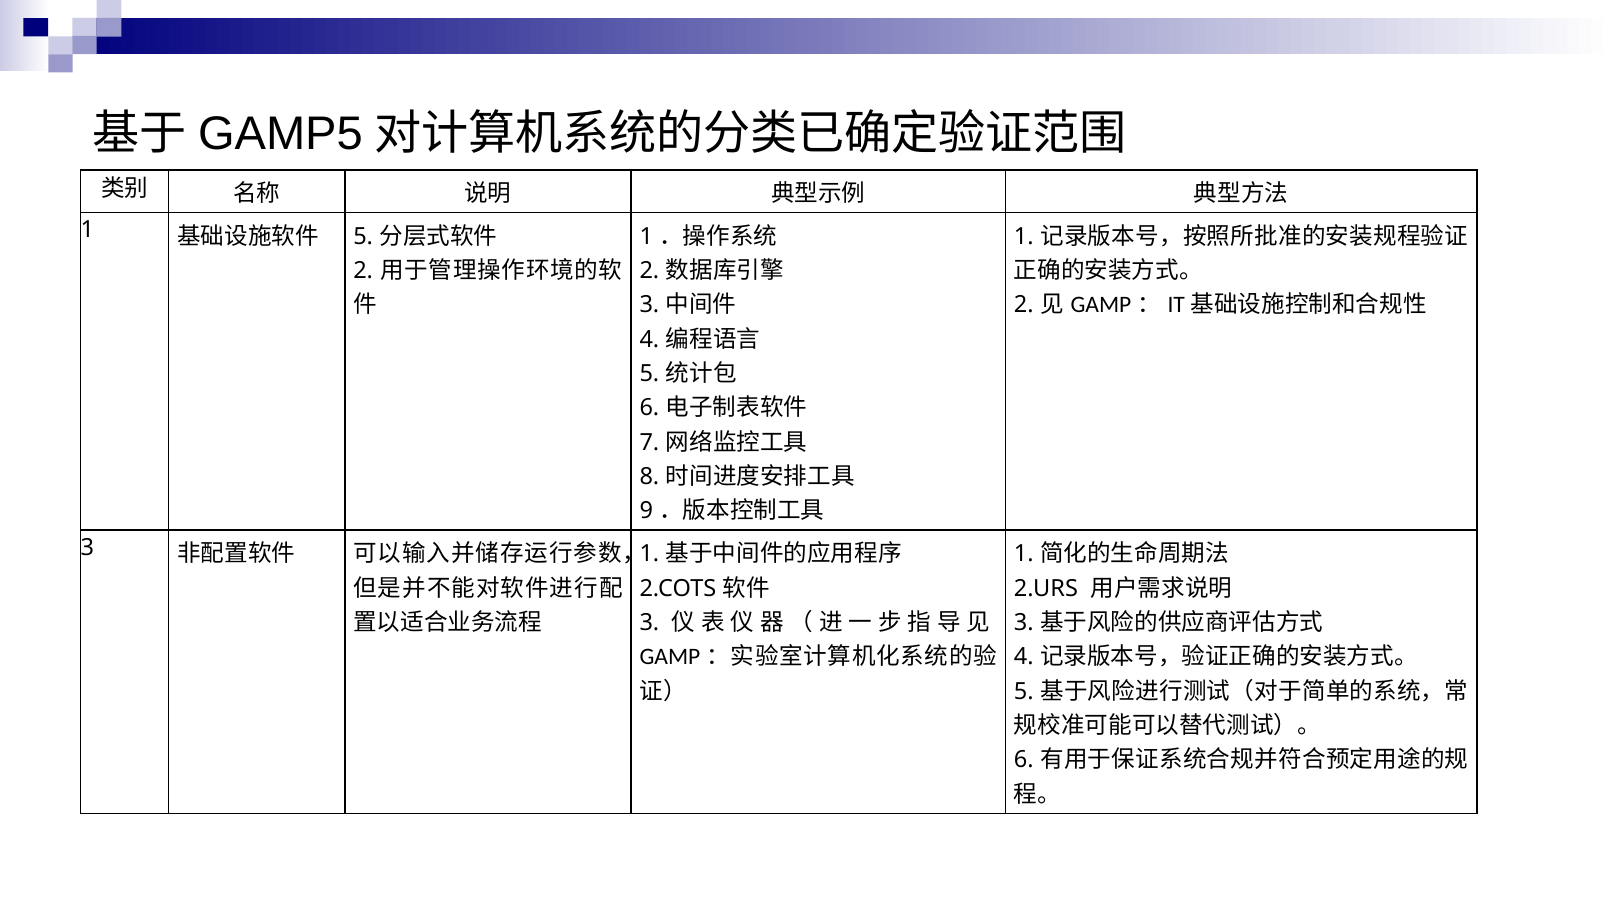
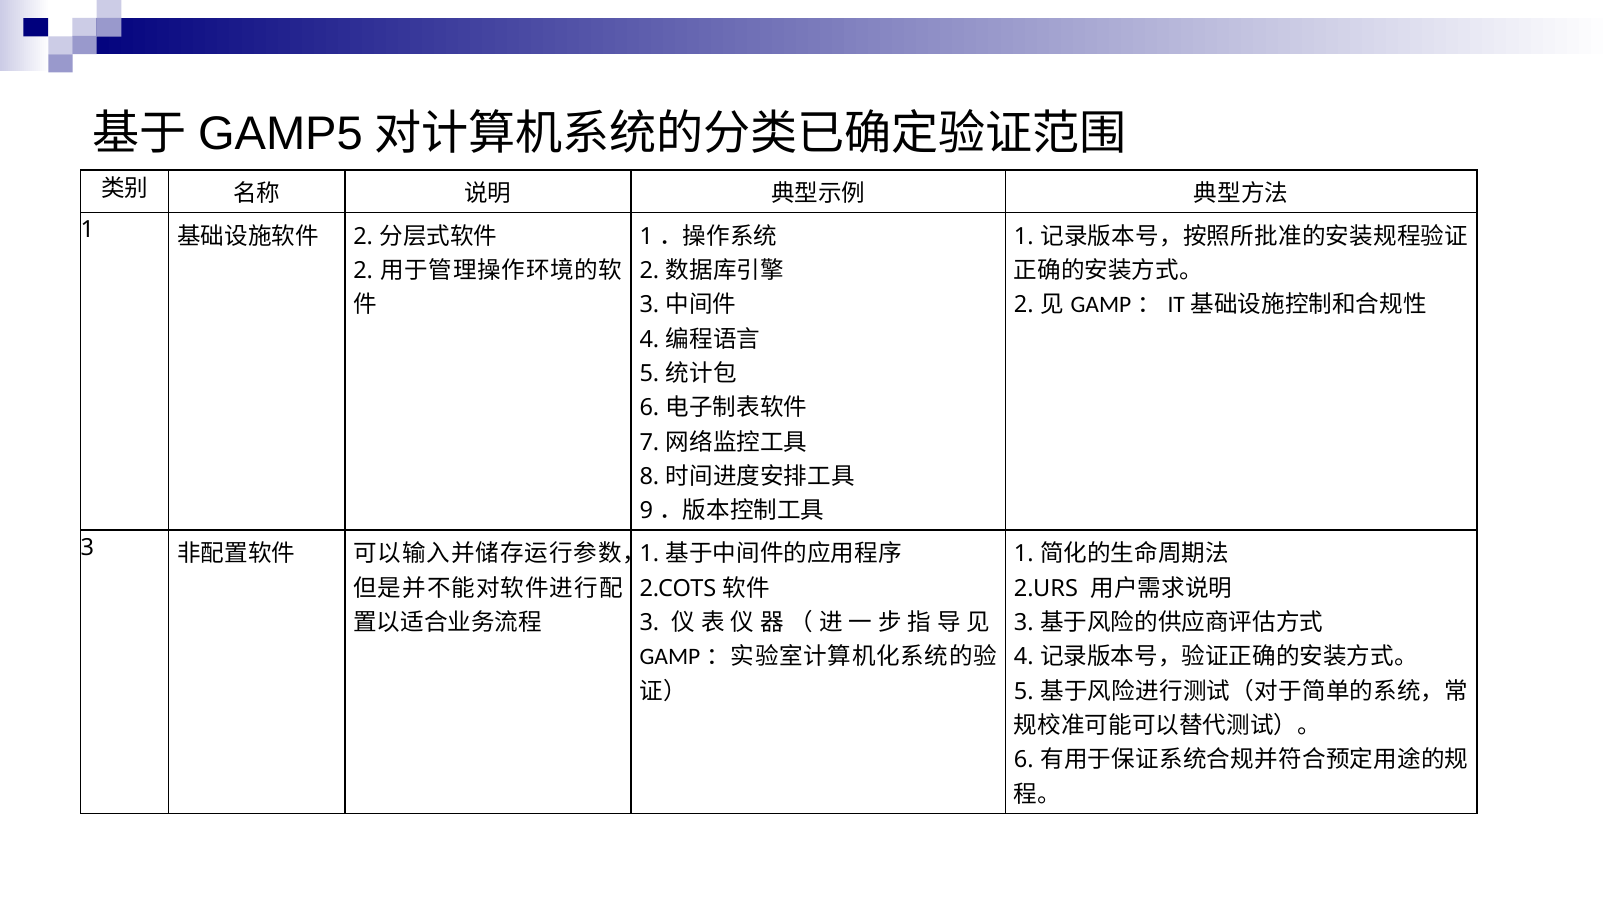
5 at (363, 236): 5 -> 2
